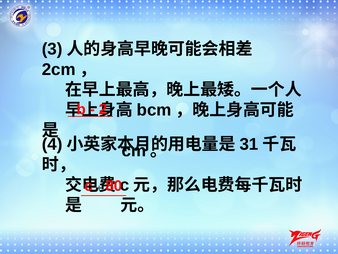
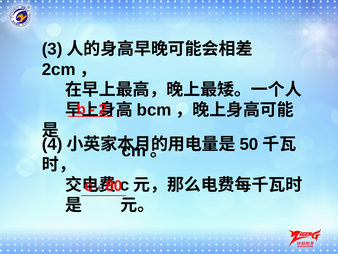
31: 31 -> 50
